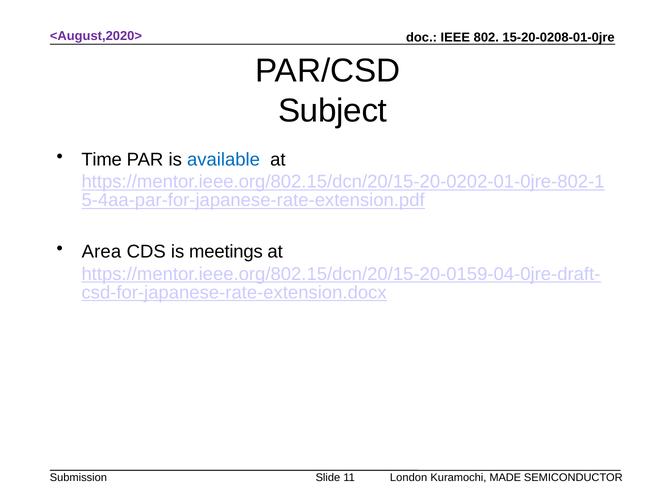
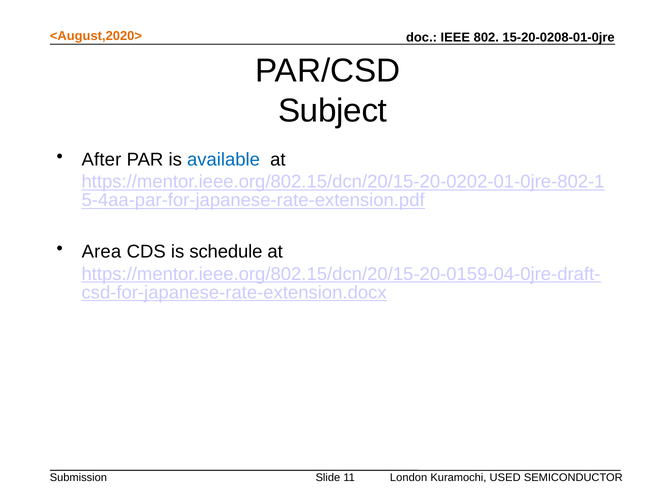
<August,2020> colour: purple -> orange
Time: Time -> After
meetings: meetings -> schedule
MADE: MADE -> USED
